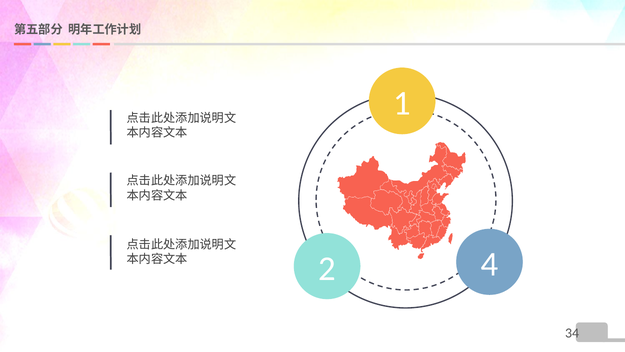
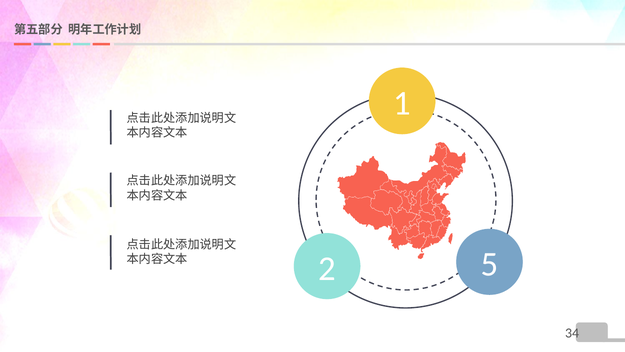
4: 4 -> 5
